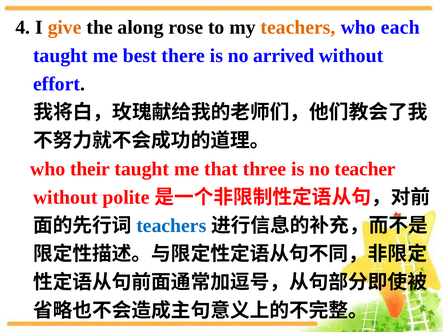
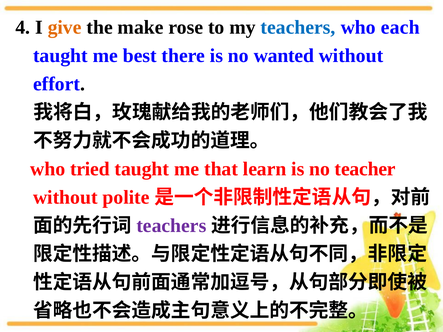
along: along -> make
teachers at (298, 27) colour: orange -> blue
arrived: arrived -> wanted
their: their -> tried
three: three -> learn
teachers at (171, 226) colour: blue -> purple
